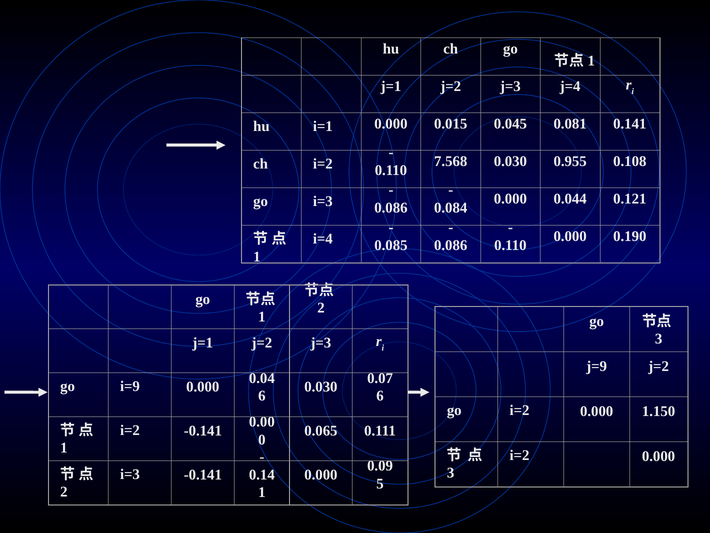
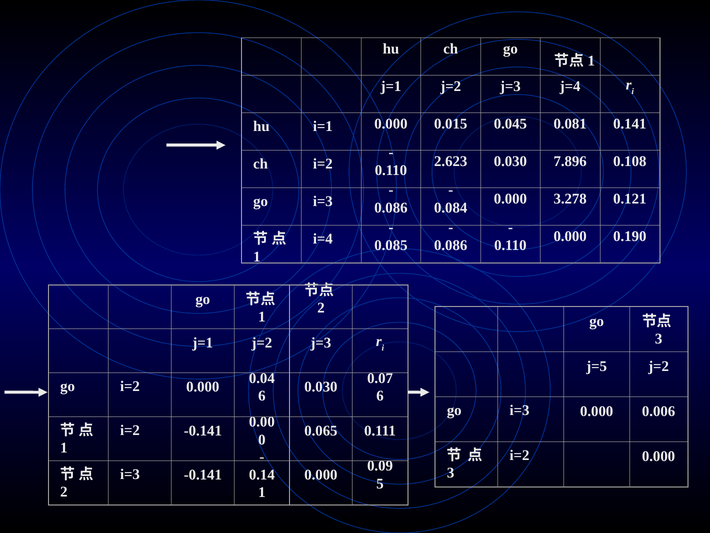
7.568: 7.568 -> 2.623
0.955: 0.955 -> 7.896
0.044: 0.044 -> 3.278
j=9: j=9 -> j=5
go i=9: i=9 -> i=2
i=2 at (520, 410): i=2 -> i=3
1.150: 1.150 -> 0.006
